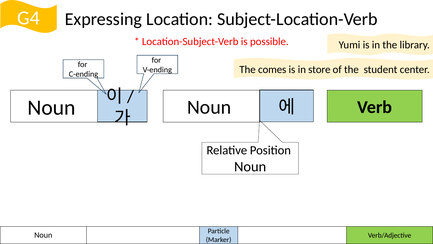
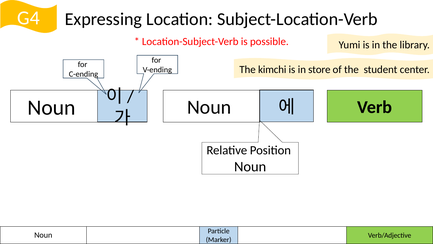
comes: comes -> kimchi
